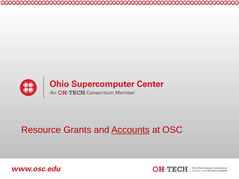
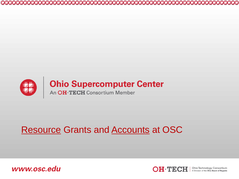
Resource underline: none -> present
